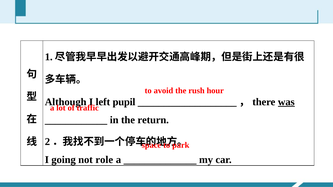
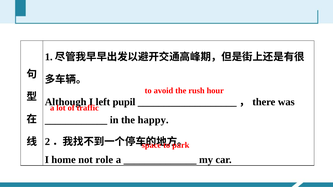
was underline: present -> none
return: return -> happy
going: going -> home
